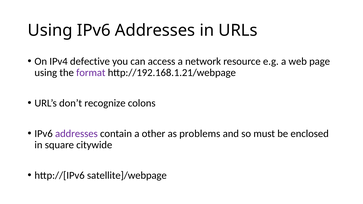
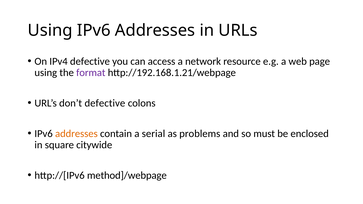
don’t recognize: recognize -> defective
addresses at (76, 134) colour: purple -> orange
other: other -> serial
satellite]/webpage: satellite]/webpage -> method]/webpage
